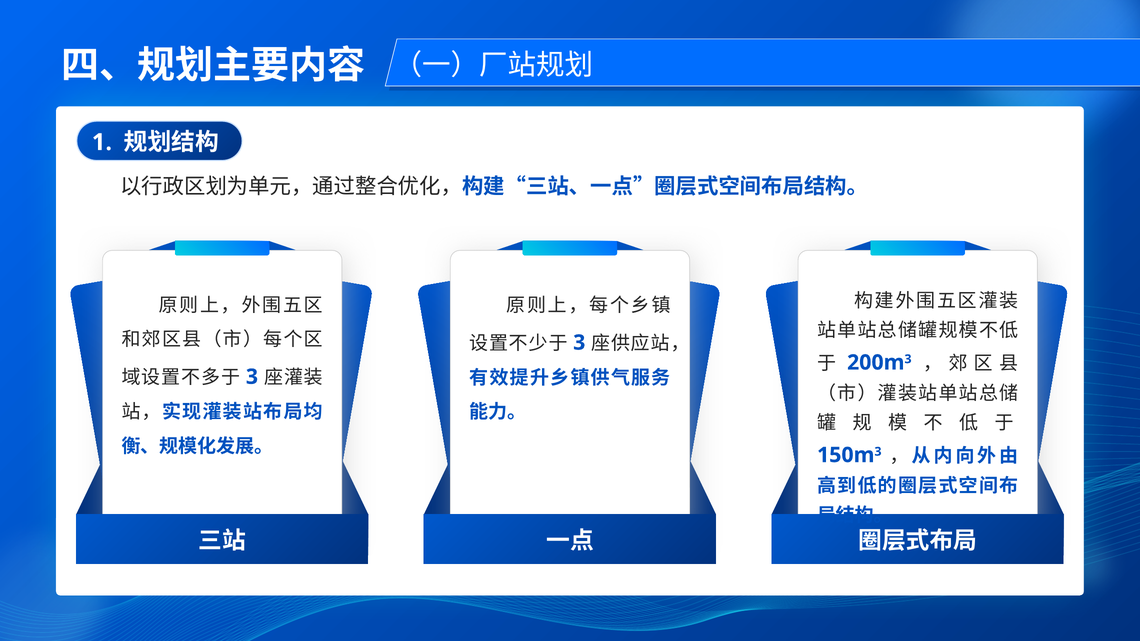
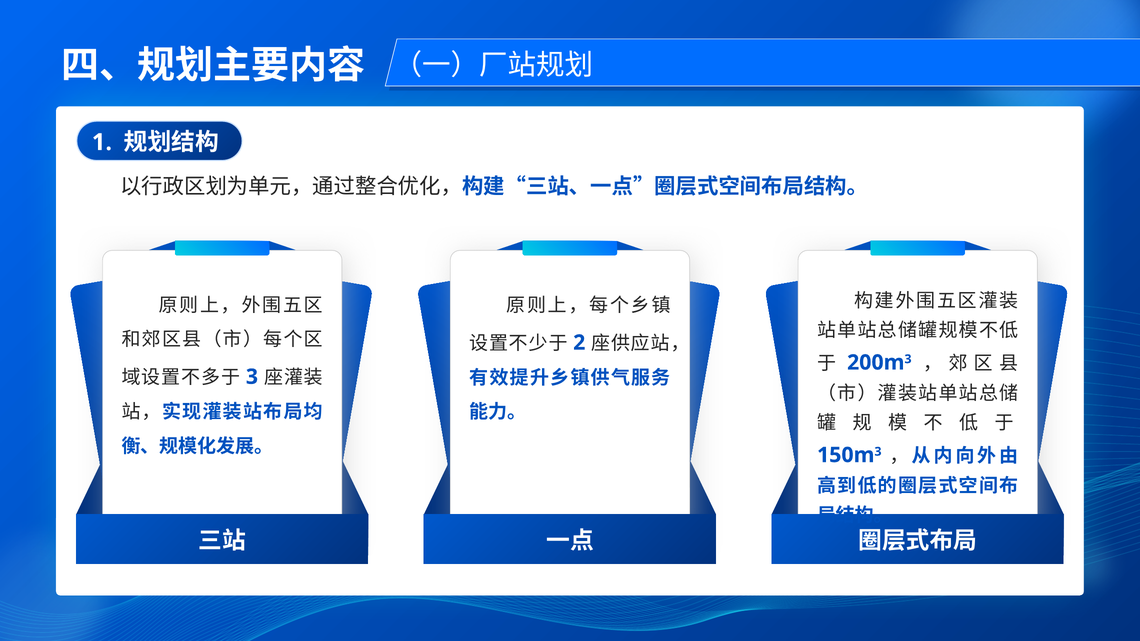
3 at (579, 343): 3 -> 2
